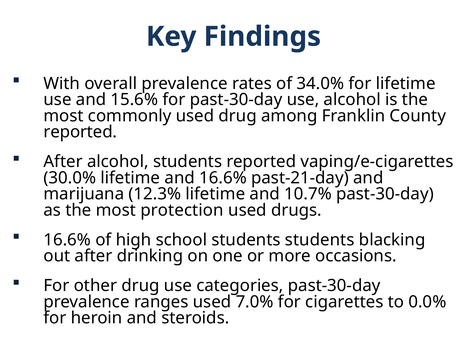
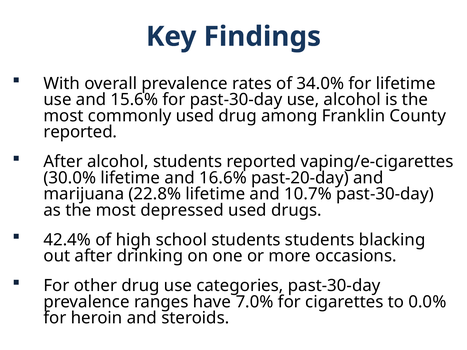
past-21-day: past-21-day -> past-20-day
12.3%: 12.3% -> 22.8%
protection: protection -> depressed
16.6% at (67, 240): 16.6% -> 42.4%
ranges used: used -> have
